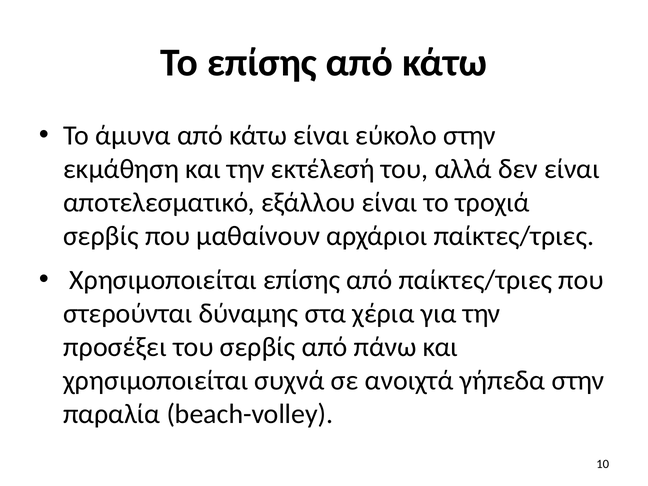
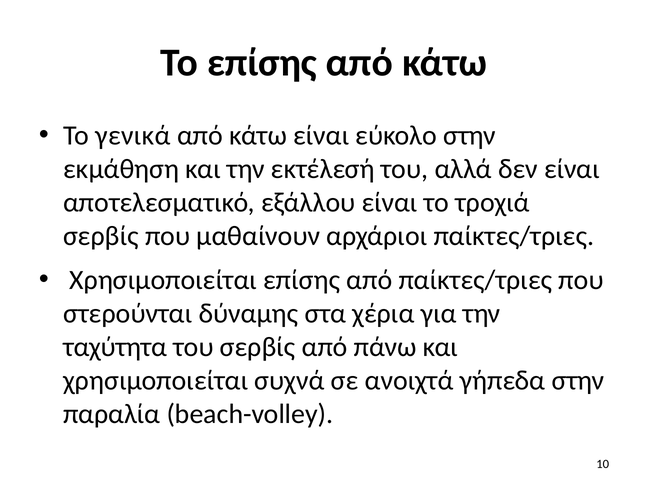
άμυνα: άμυνα -> γενικά
προσέξει: προσέξει -> ταχύτητα
